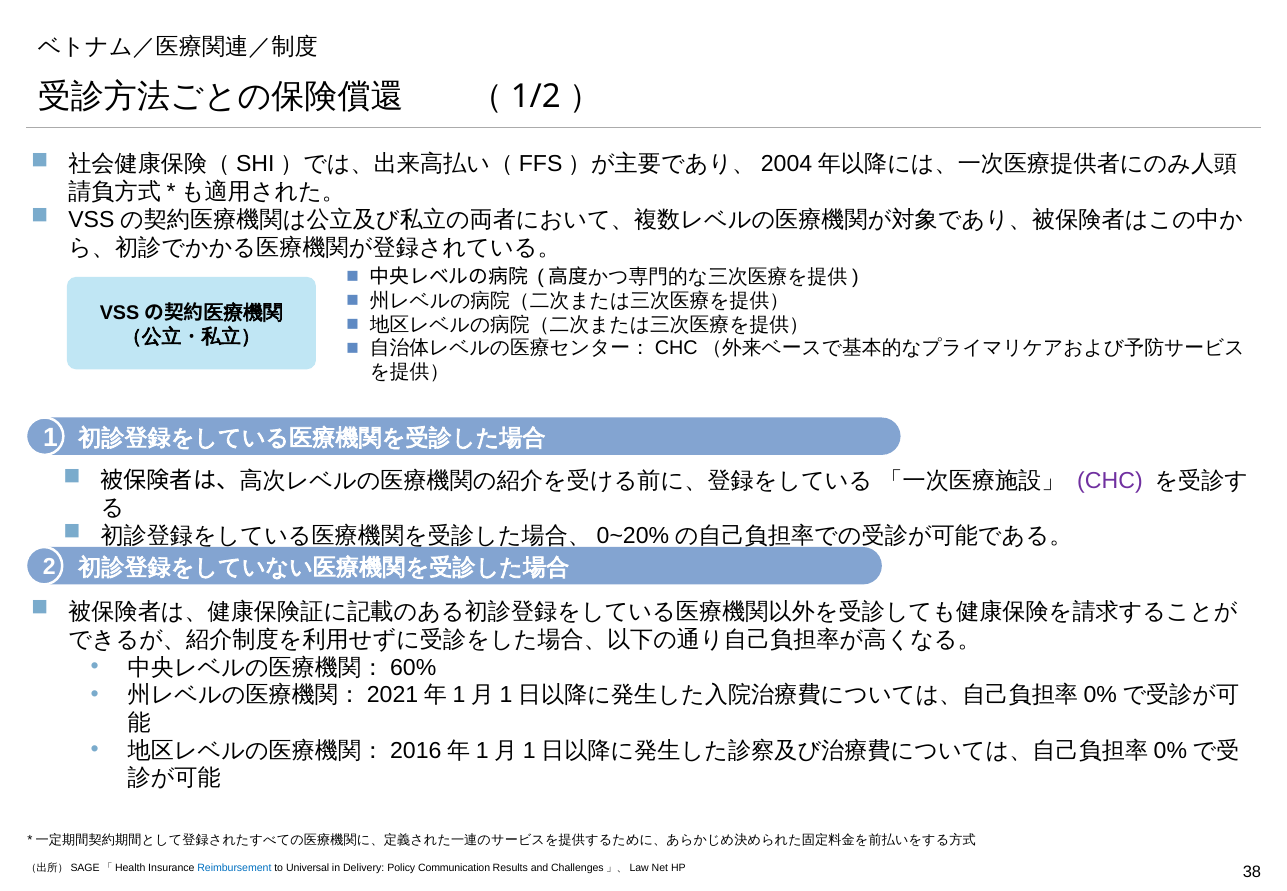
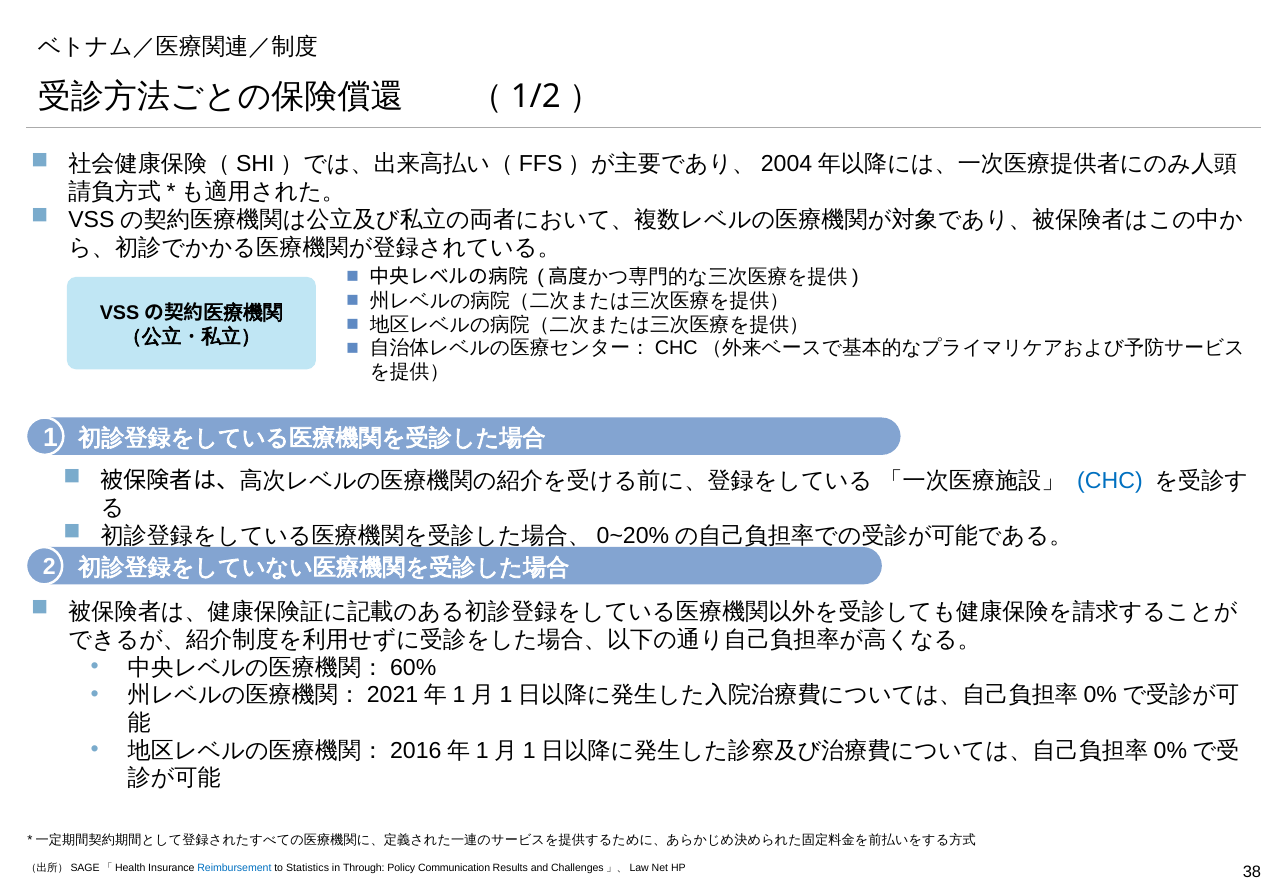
CHC colour: purple -> blue
Universal: Universal -> Statistics
Delivery: Delivery -> Through
